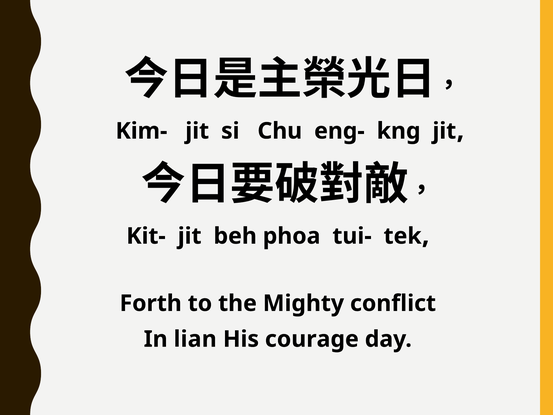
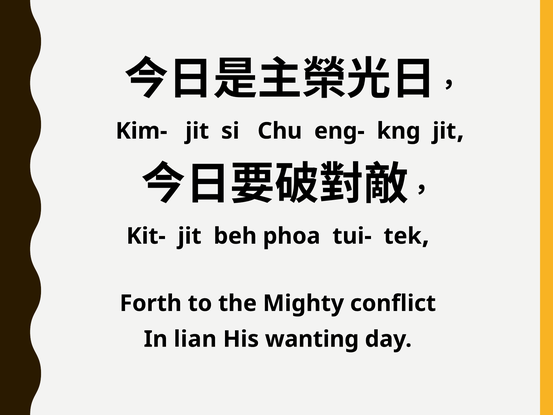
courage: courage -> wanting
